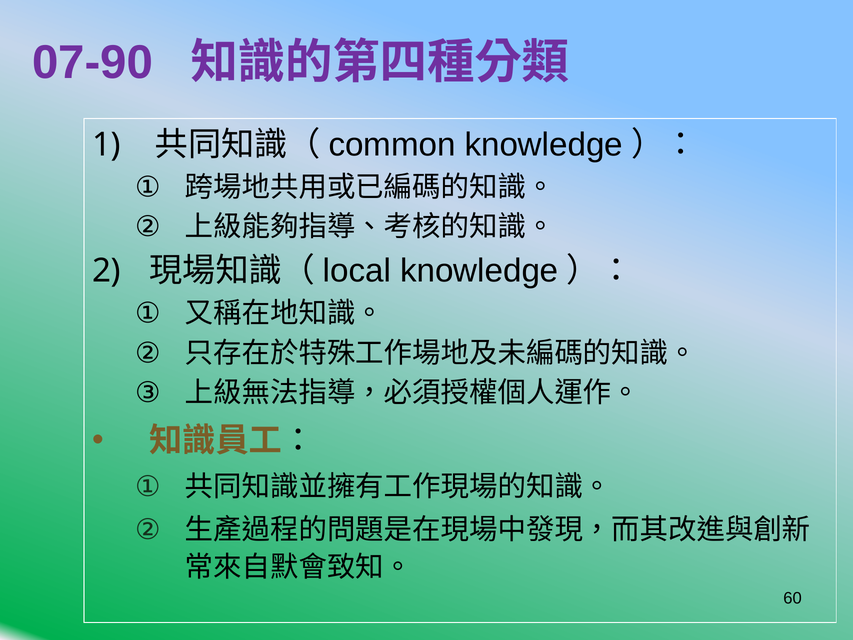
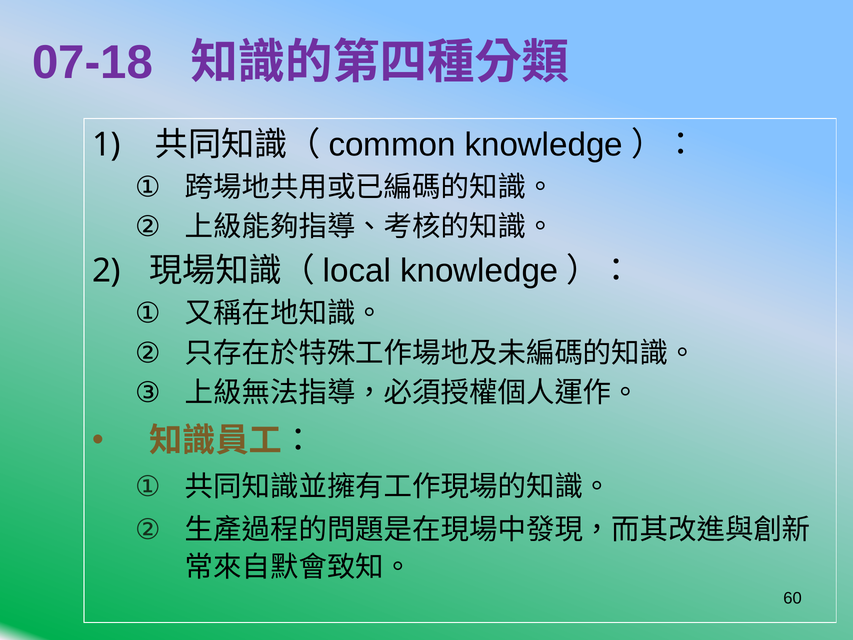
07-90: 07-90 -> 07-18
